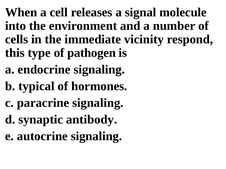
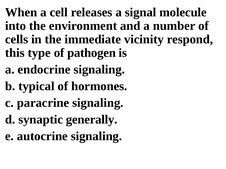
antibody: antibody -> generally
